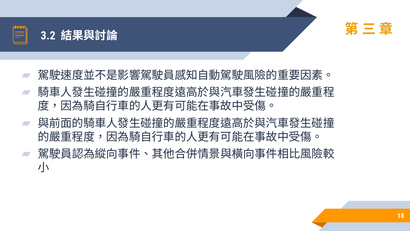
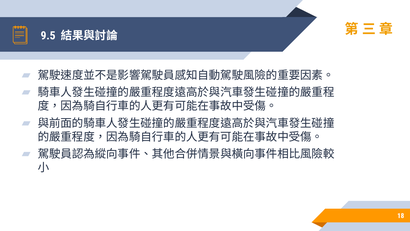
3.2: 3.2 -> 9.5
